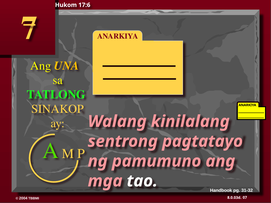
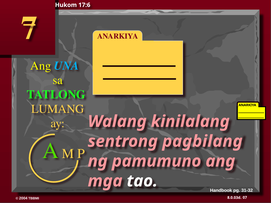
UNA colour: yellow -> light blue
SINAKOP: SINAKOP -> LUMANG
pagtatayo: pagtatayo -> pagbilang
